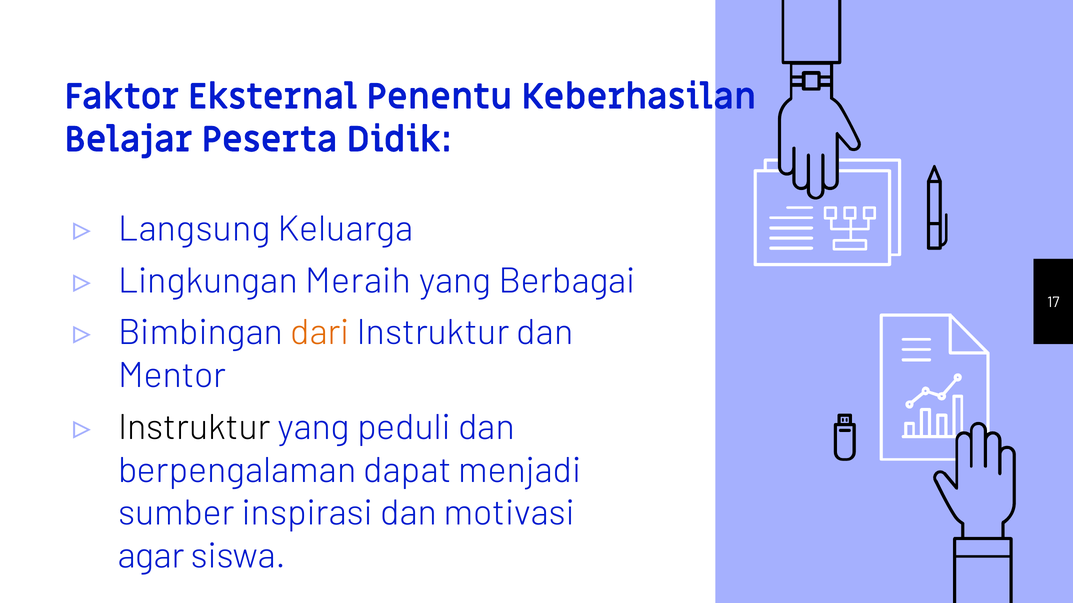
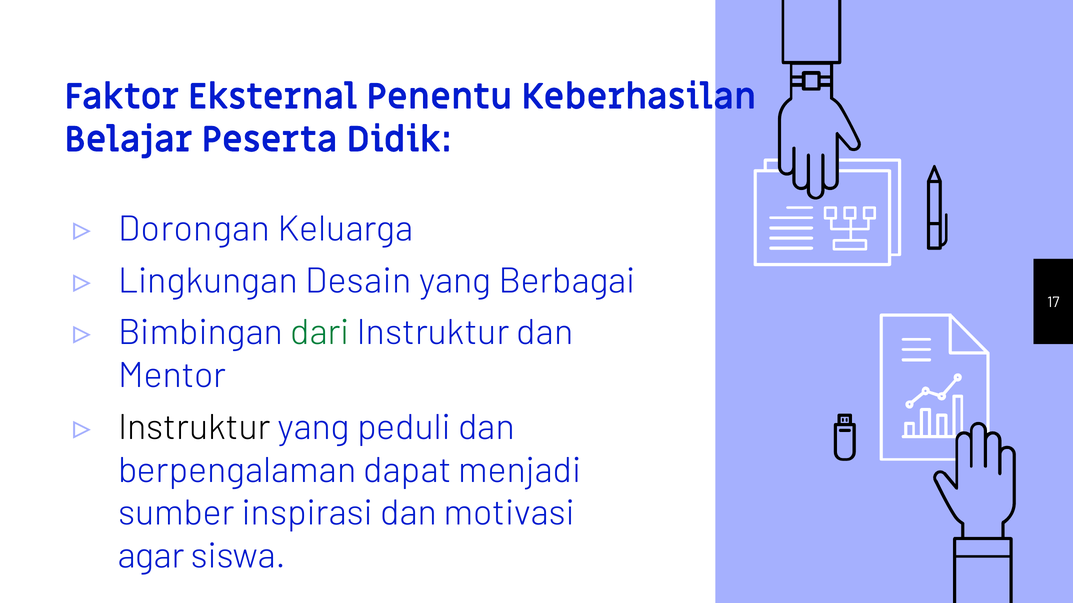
Langsung: Langsung -> Dorongan
Meraih: Meraih -> Desain
dari colour: orange -> green
